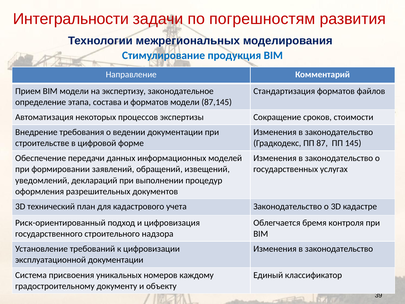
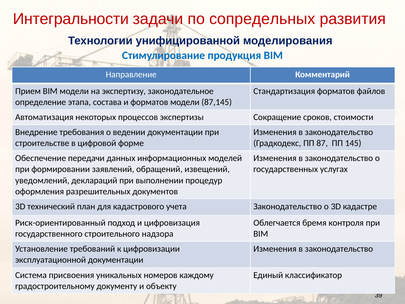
погрешностям: погрешностям -> сопредельных
межрегиональных: межрегиональных -> унифицированной
